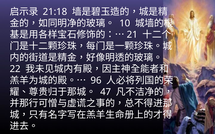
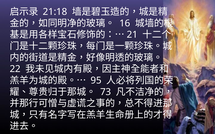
10: 10 -> 16
96: 96 -> 95
47: 47 -> 73
